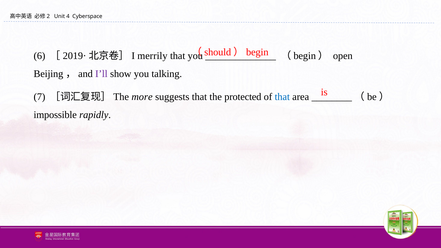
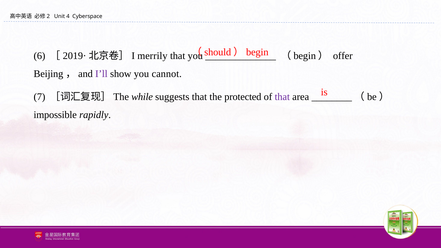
open: open -> offer
talking: talking -> cannot
more: more -> while
that at (282, 97) colour: blue -> purple
